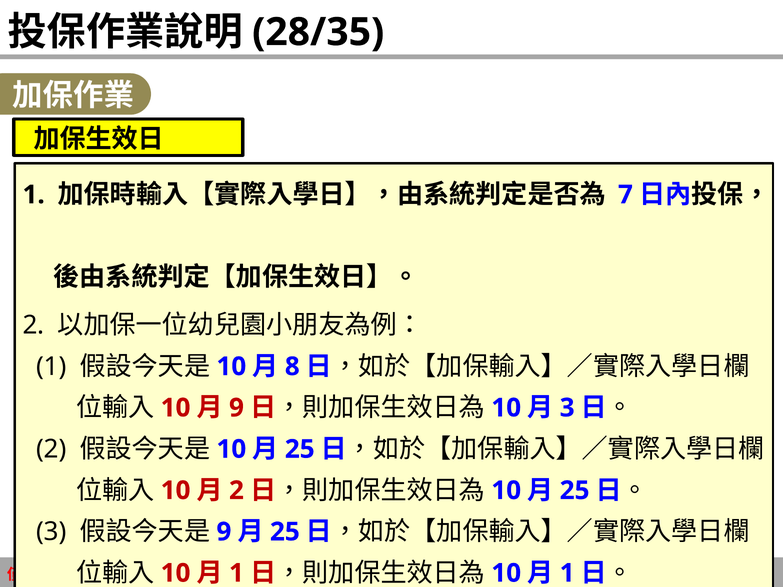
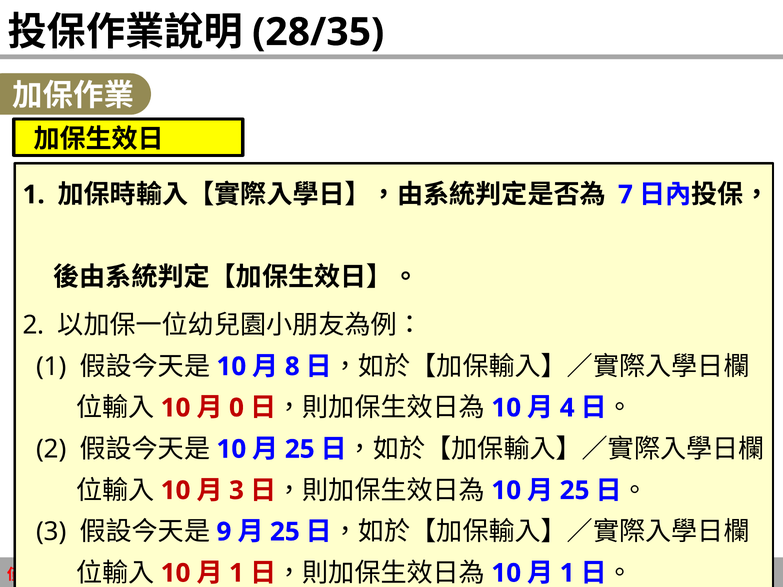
9 at (236, 408): 9 -> 0
3 at (567, 408): 3 -> 4
2 at (236, 491): 2 -> 3
